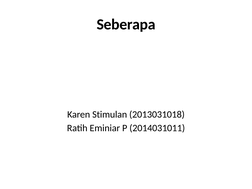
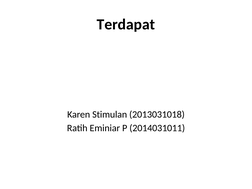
Seberapa: Seberapa -> Terdapat
